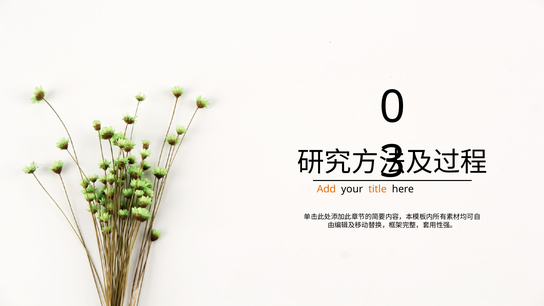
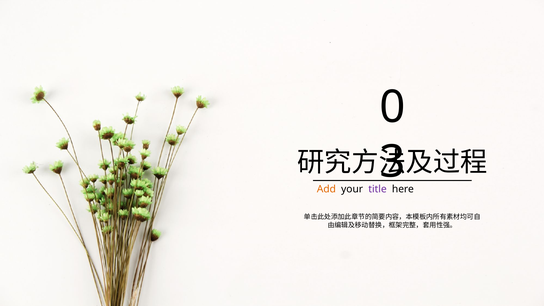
title colour: orange -> purple
